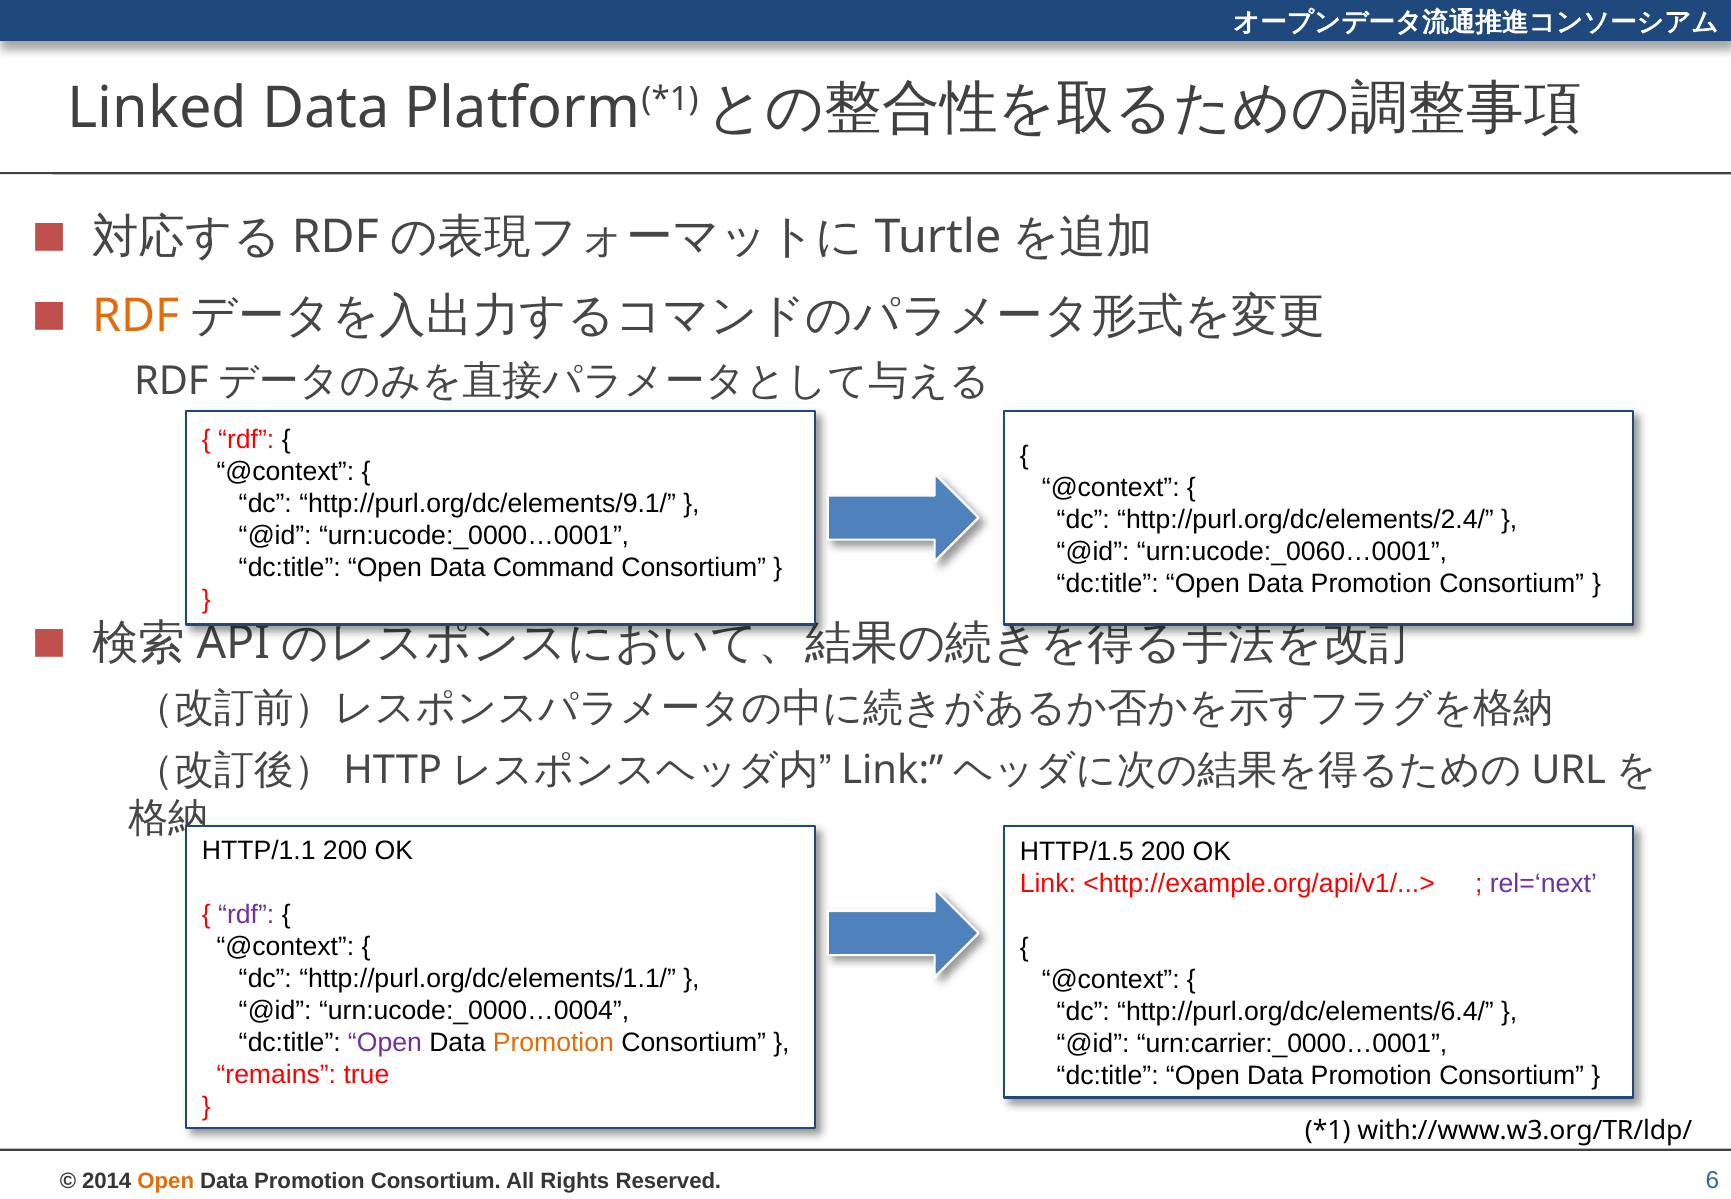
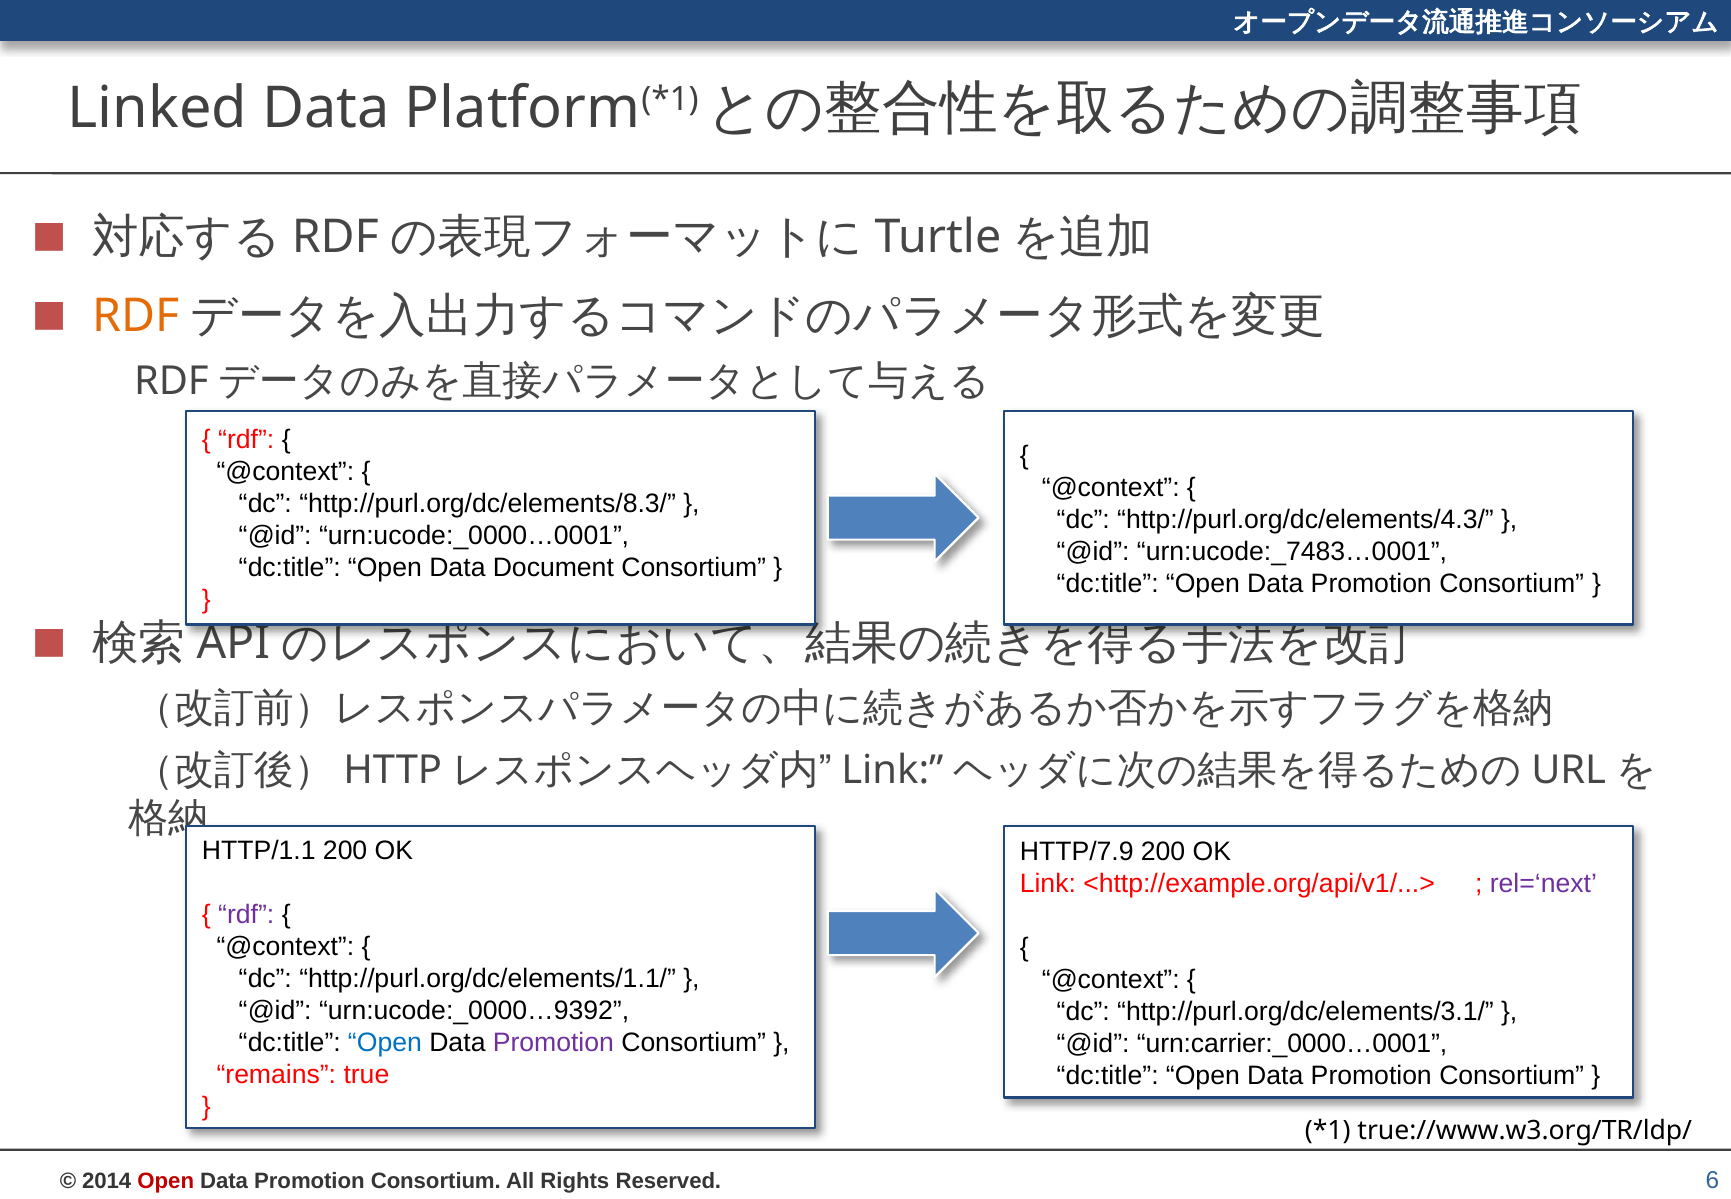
http://purl.org/dc/elements/9.1/: http://purl.org/dc/elements/9.1/ -> http://purl.org/dc/elements/8.3/
http://purl.org/dc/elements/2.4/: http://purl.org/dc/elements/2.4/ -> http://purl.org/dc/elements/4.3/
urn:ucode:_0060…0001: urn:ucode:_0060…0001 -> urn:ucode:_7483…0001
Command: Command -> Document
HTTP/1.5: HTTP/1.5 -> HTTP/7.9
urn:ucode:_0000…0004: urn:ucode:_0000…0004 -> urn:ucode:_0000…9392
http://purl.org/dc/elements/6.4/: http://purl.org/dc/elements/6.4/ -> http://purl.org/dc/elements/3.1/
Open at (385, 1042) colour: purple -> blue
Promotion at (553, 1042) colour: orange -> purple
with://www.w3.org/TR/ldp/: with://www.w3.org/TR/ldp/ -> true://www.w3.org/TR/ldp/
Open at (166, 1181) colour: orange -> red
